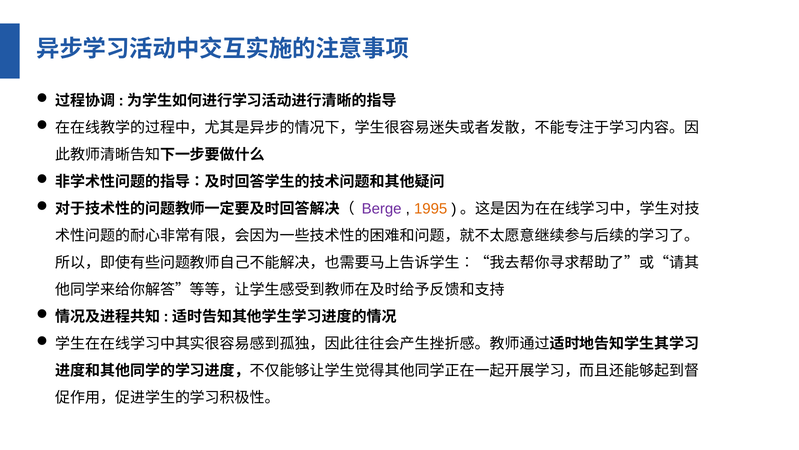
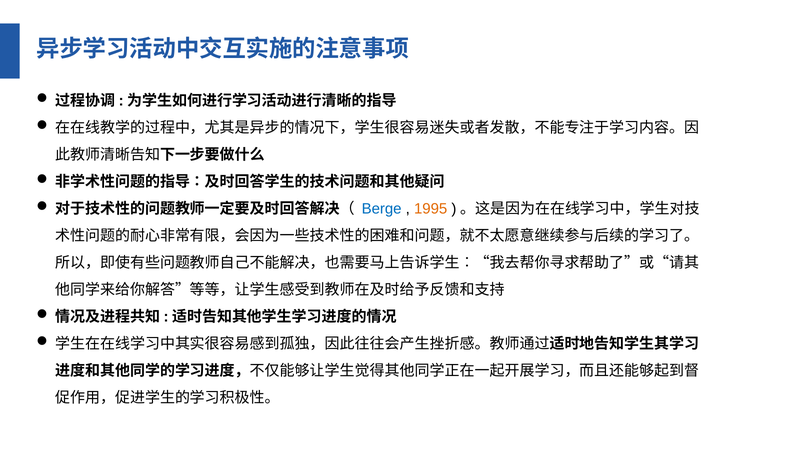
Berge colour: purple -> blue
